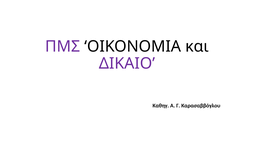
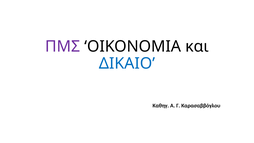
ΔΙΚΑΙΟ colour: purple -> blue
